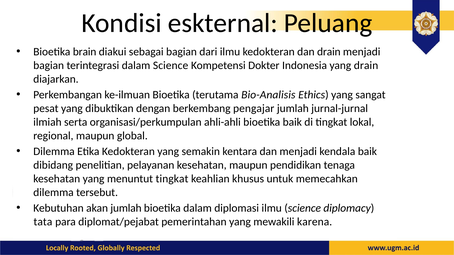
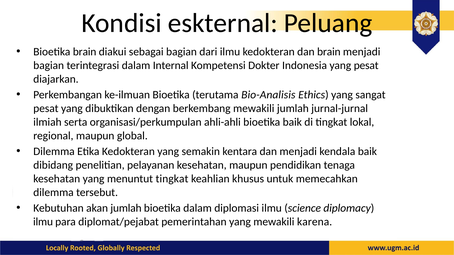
dan drain: drain -> brain
dalam Science: Science -> Internal
yang drain: drain -> pesat
berkembang pengajar: pengajar -> mewakili
tata at (43, 222): tata -> ilmu
